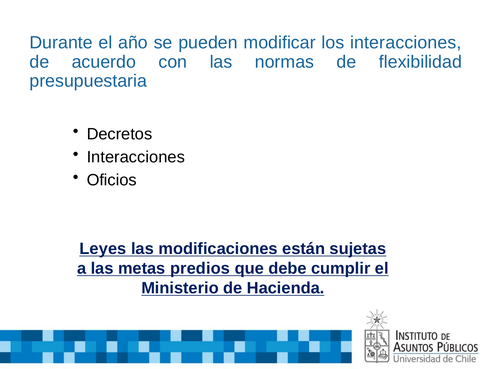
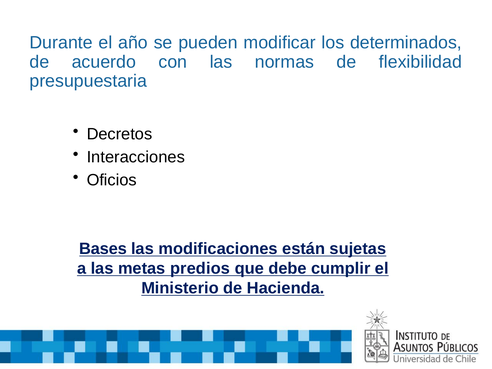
los interacciones: interacciones -> determinados
Leyes: Leyes -> Bases
